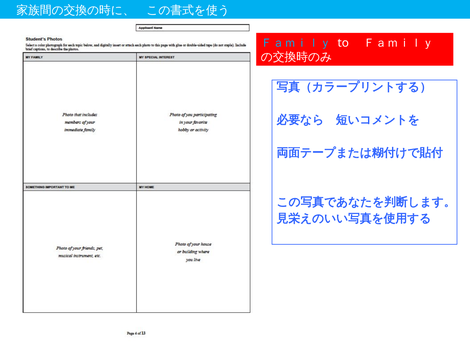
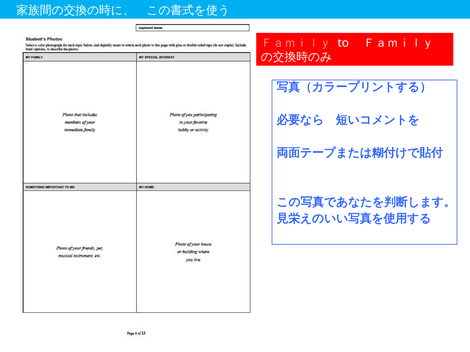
Ｆａｍｉｌｙ at (296, 43) colour: light blue -> pink
